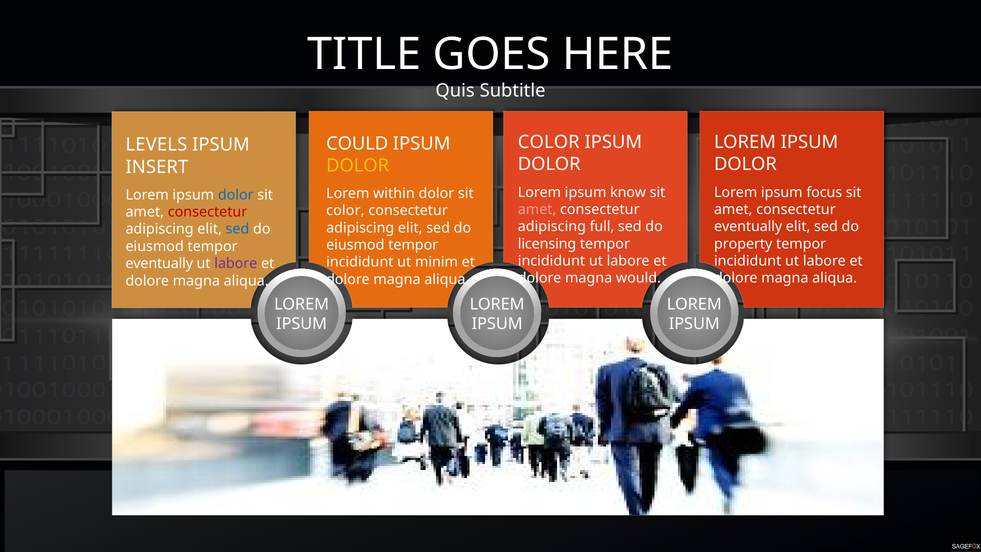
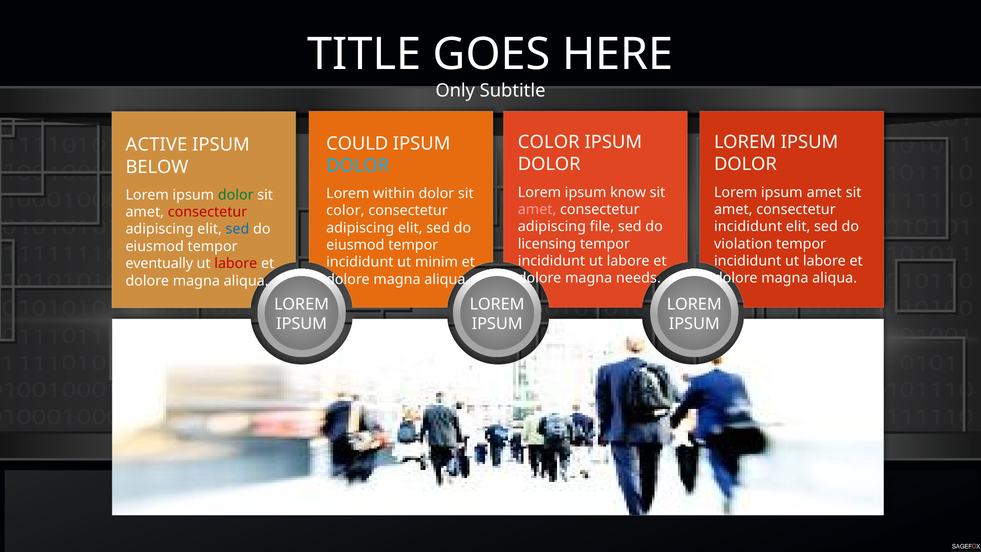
Quis: Quis -> Only
LEVELS: LEVELS -> ACTIVE
DOLOR at (358, 166) colour: yellow -> light blue
INSERT: INSERT -> BELOW
ipsum focus: focus -> amet
dolor at (236, 195) colour: blue -> green
full: full -> file
eventually at (748, 227): eventually -> incididunt
property: property -> violation
labore at (236, 264) colour: purple -> red
would: would -> needs
